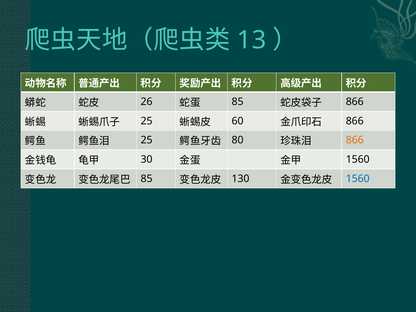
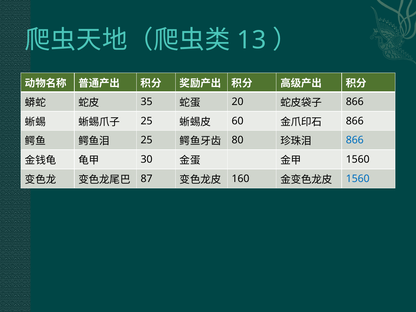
26: 26 -> 35
85 at (238, 102): 85 -> 20
866 at (355, 140) colour: orange -> blue
85 at (147, 179): 85 -> 87
130: 130 -> 160
